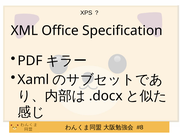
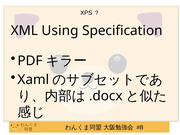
Office: Office -> Using
